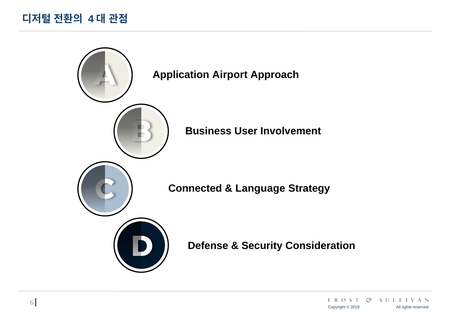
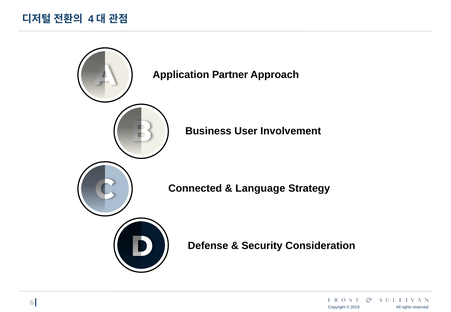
Airport: Airport -> Partner
